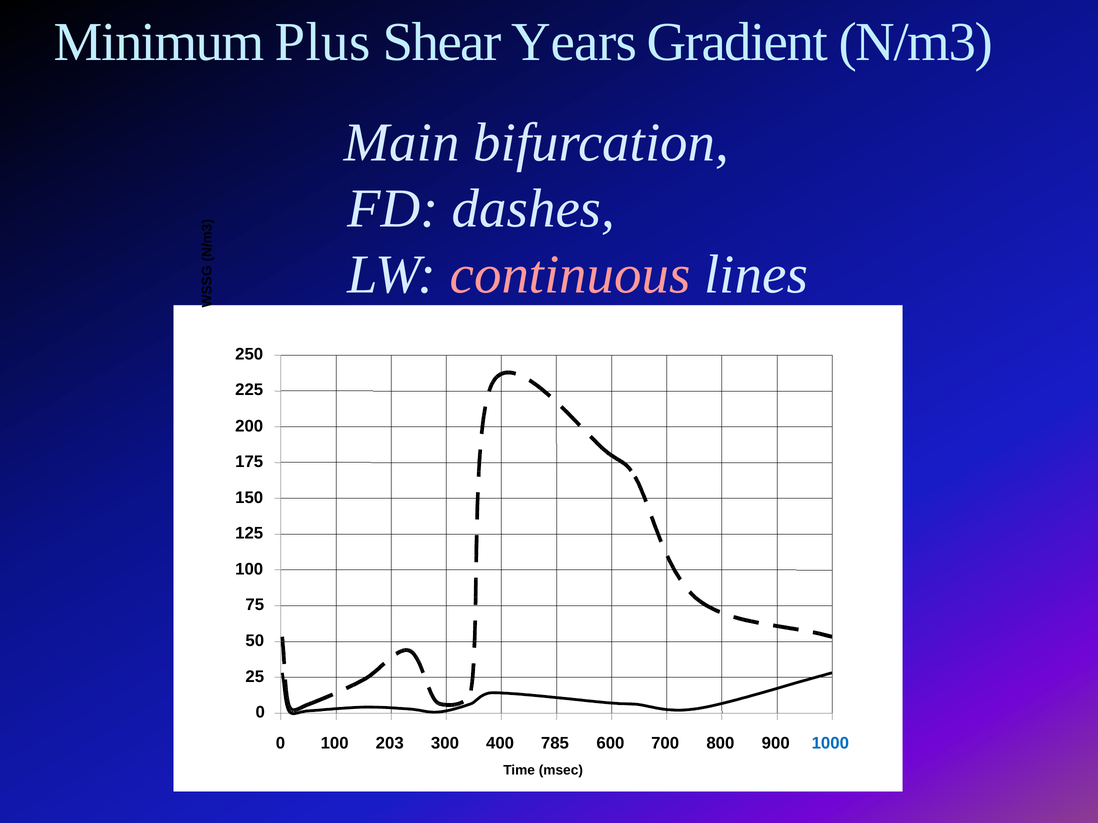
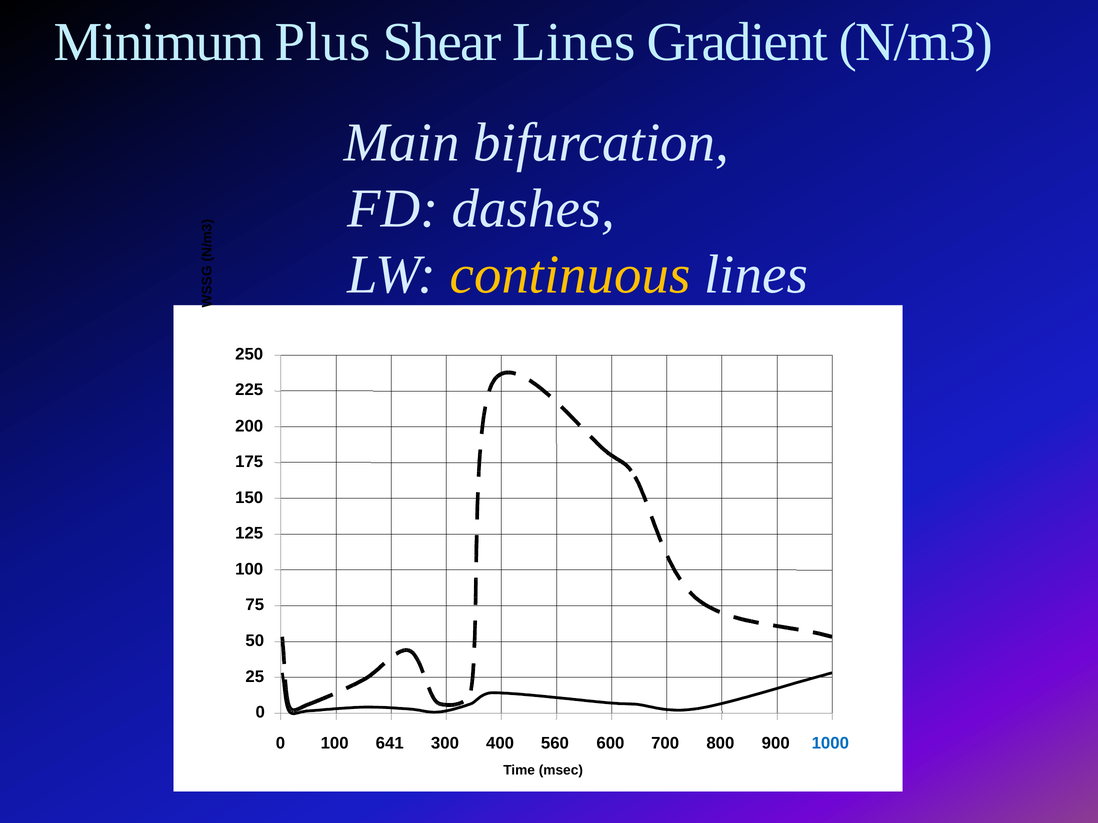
Shear Years: Years -> Lines
continuous colour: pink -> yellow
203: 203 -> 641
785: 785 -> 560
